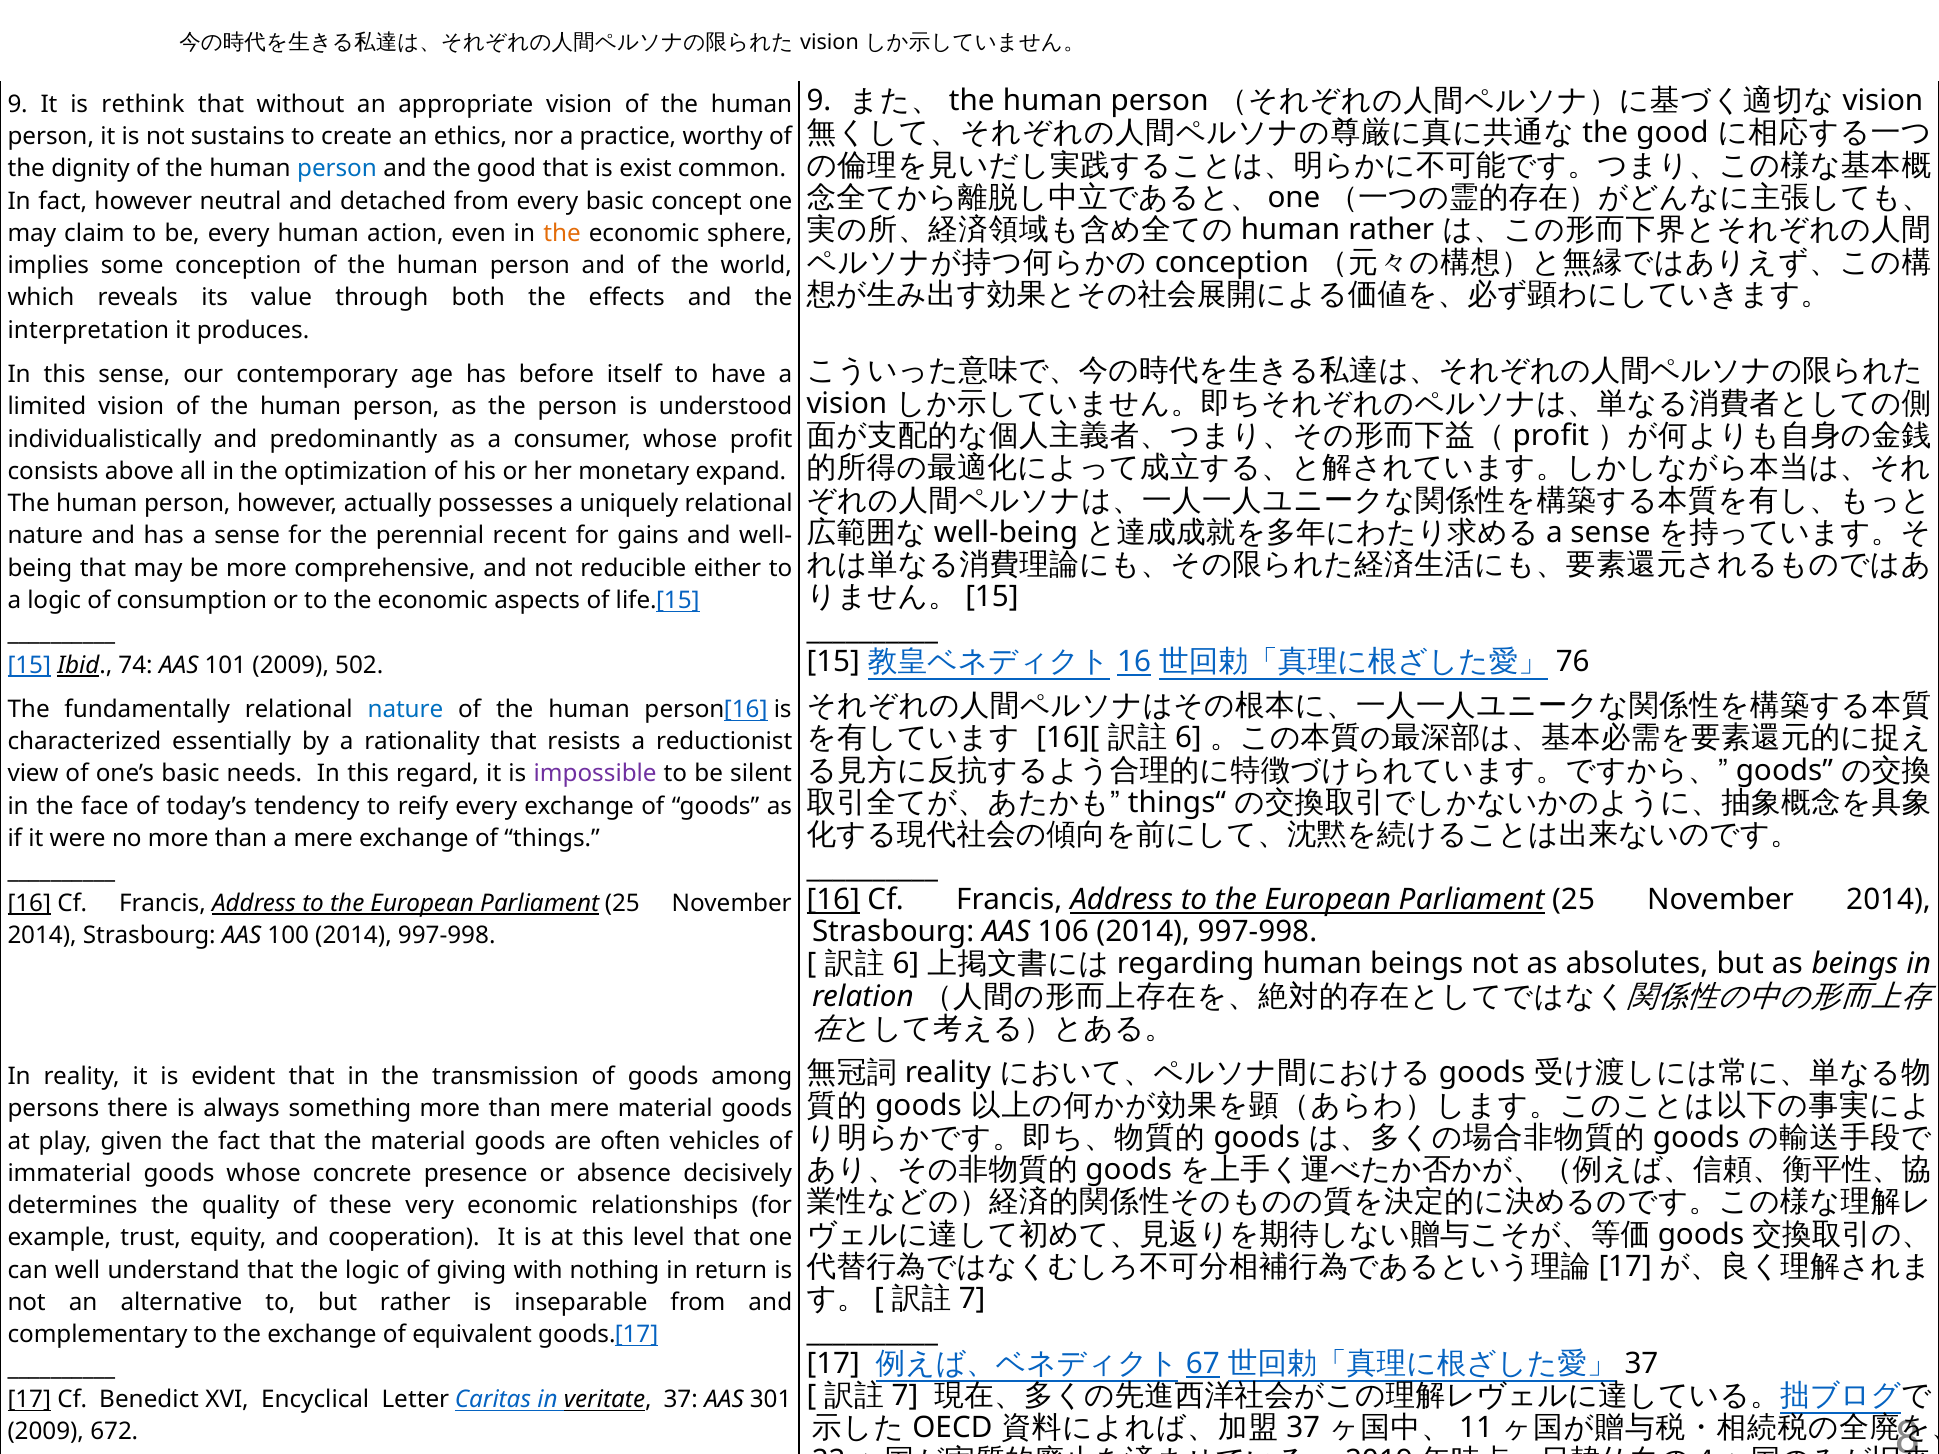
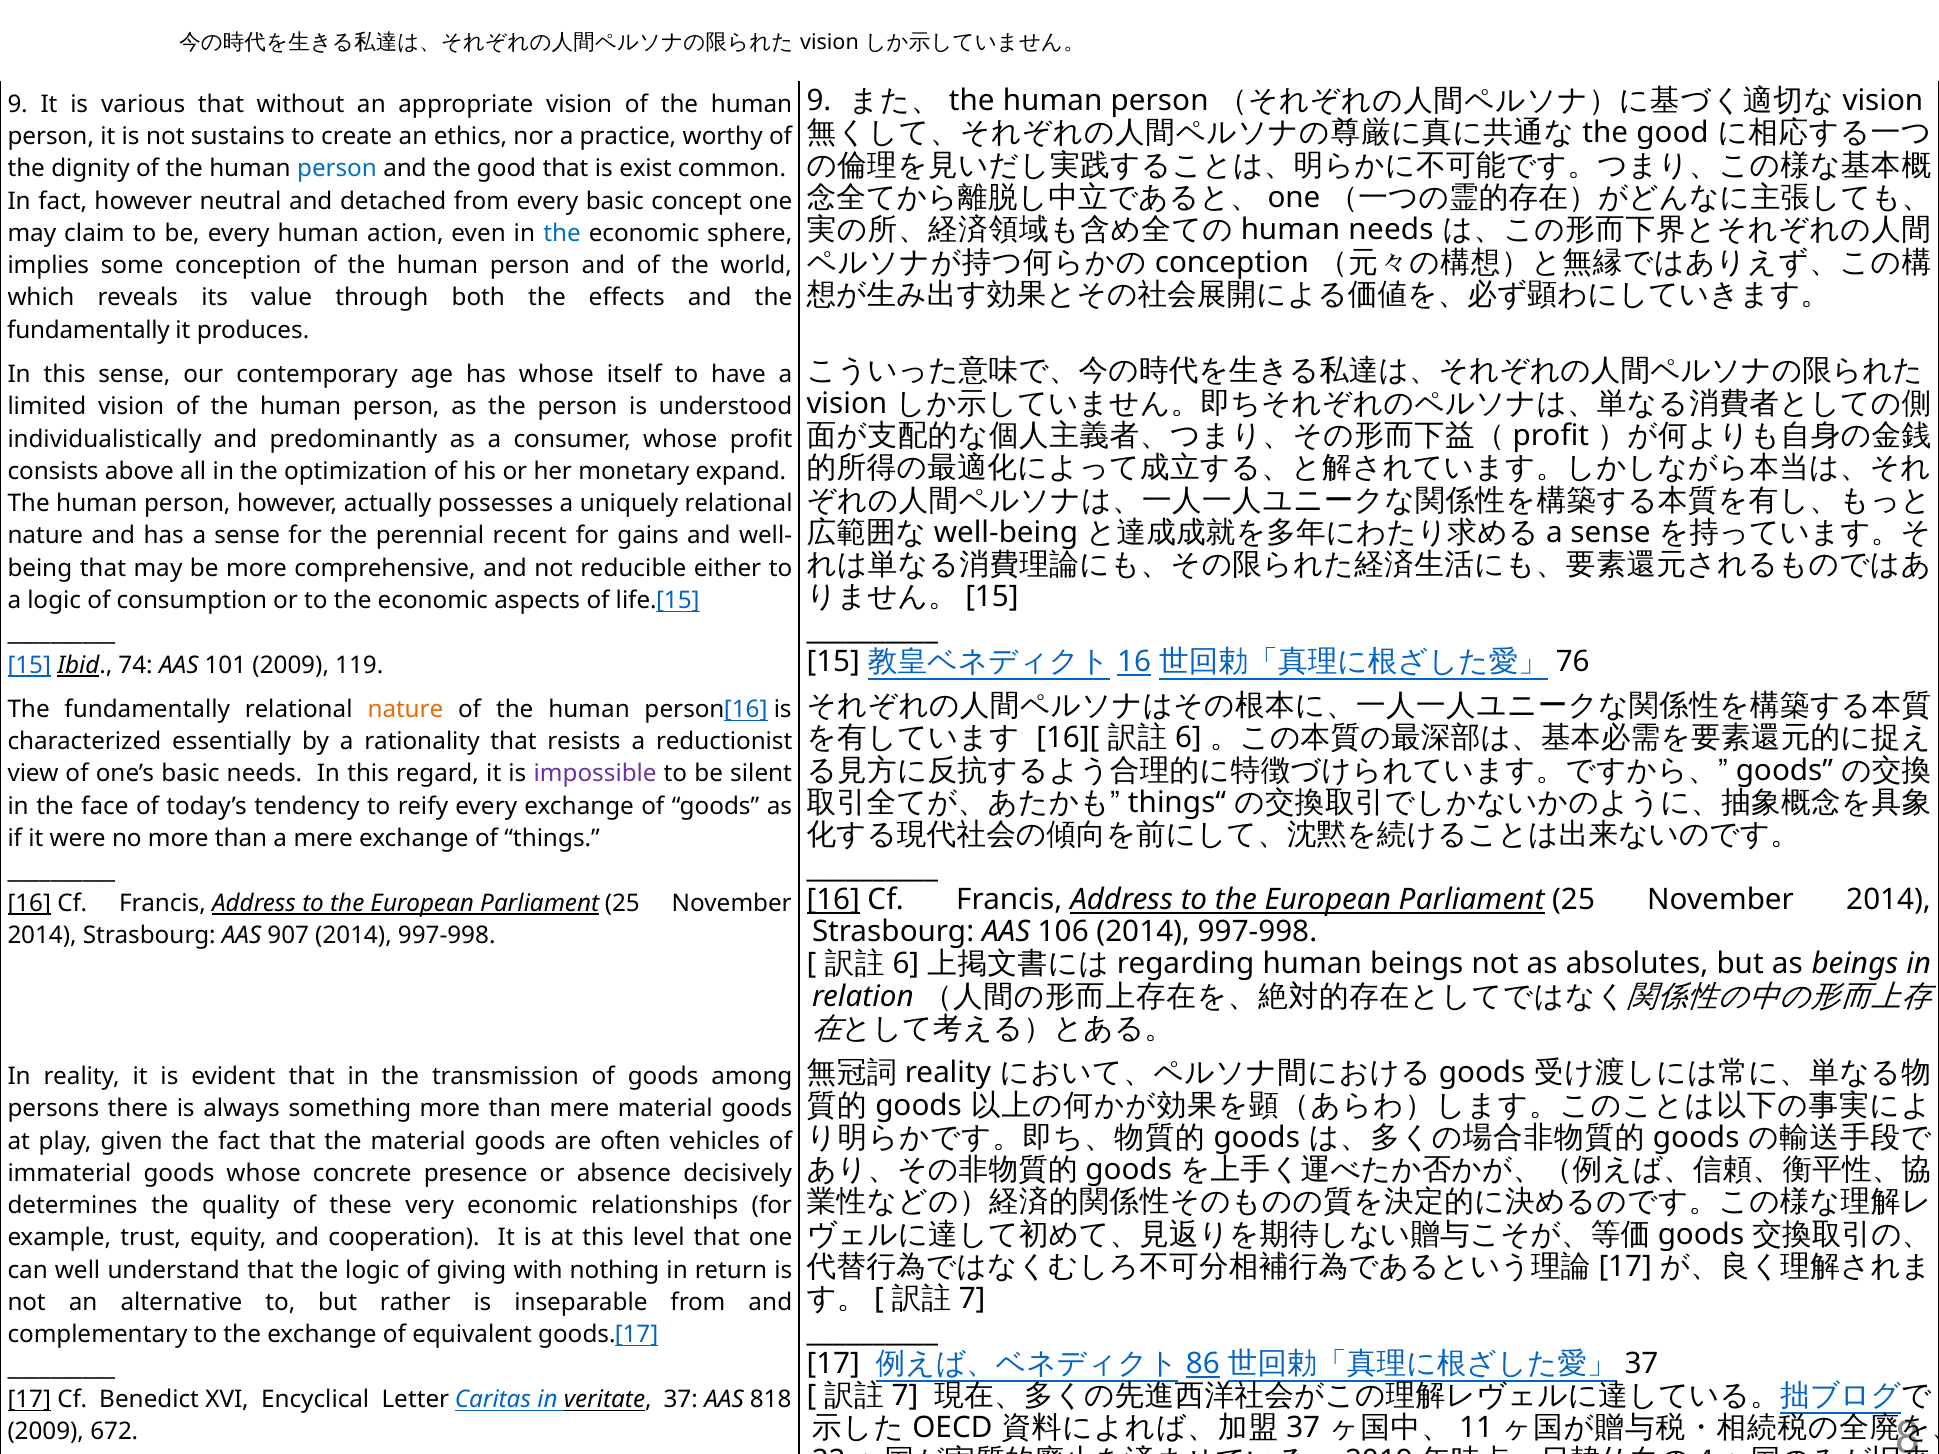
rethink: rethink -> various
human rather: rather -> needs
the at (562, 233) colour: orange -> blue
interpretation at (88, 330): interpretation -> fundamentally
has before: before -> whose
502: 502 -> 119
nature at (405, 709) colour: blue -> orange
100: 100 -> 907
67: 67 -> 86
301: 301 -> 818
